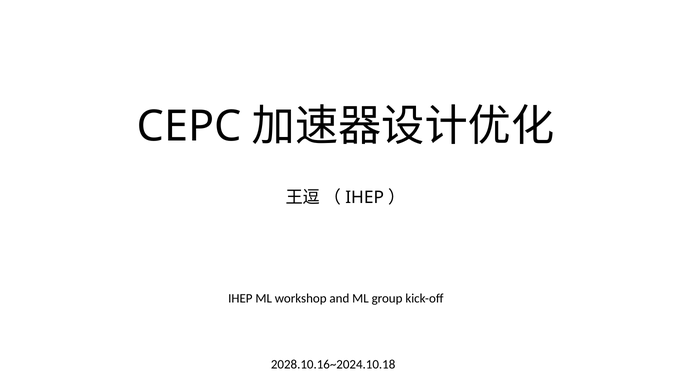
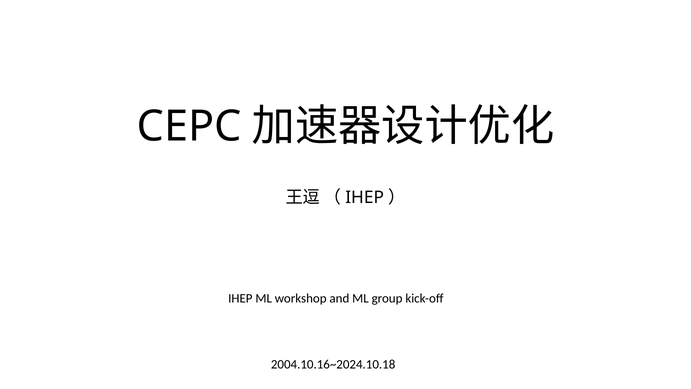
2028.10.16~2024.10.18: 2028.10.16~2024.10.18 -> 2004.10.16~2024.10.18
